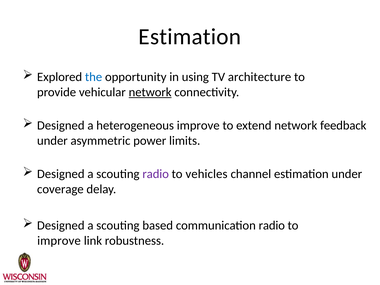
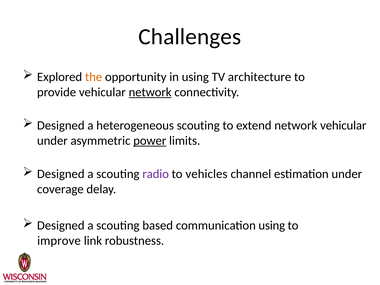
Estimation at (190, 37): Estimation -> Challenges
the colour: blue -> orange
heterogeneous improve: improve -> scouting
network feedback: feedback -> vehicular
power underline: none -> present
communication radio: radio -> using
